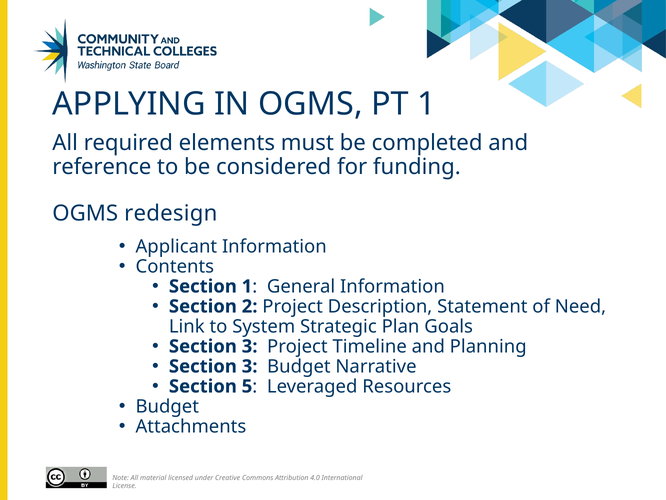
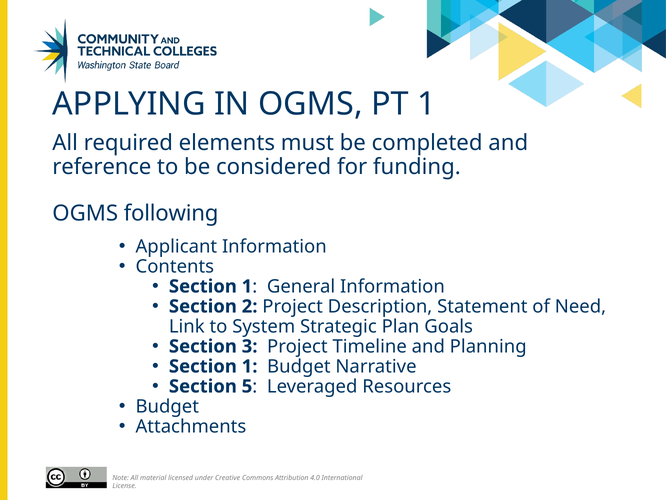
redesign: redesign -> following
3 at (250, 366): 3 -> 1
